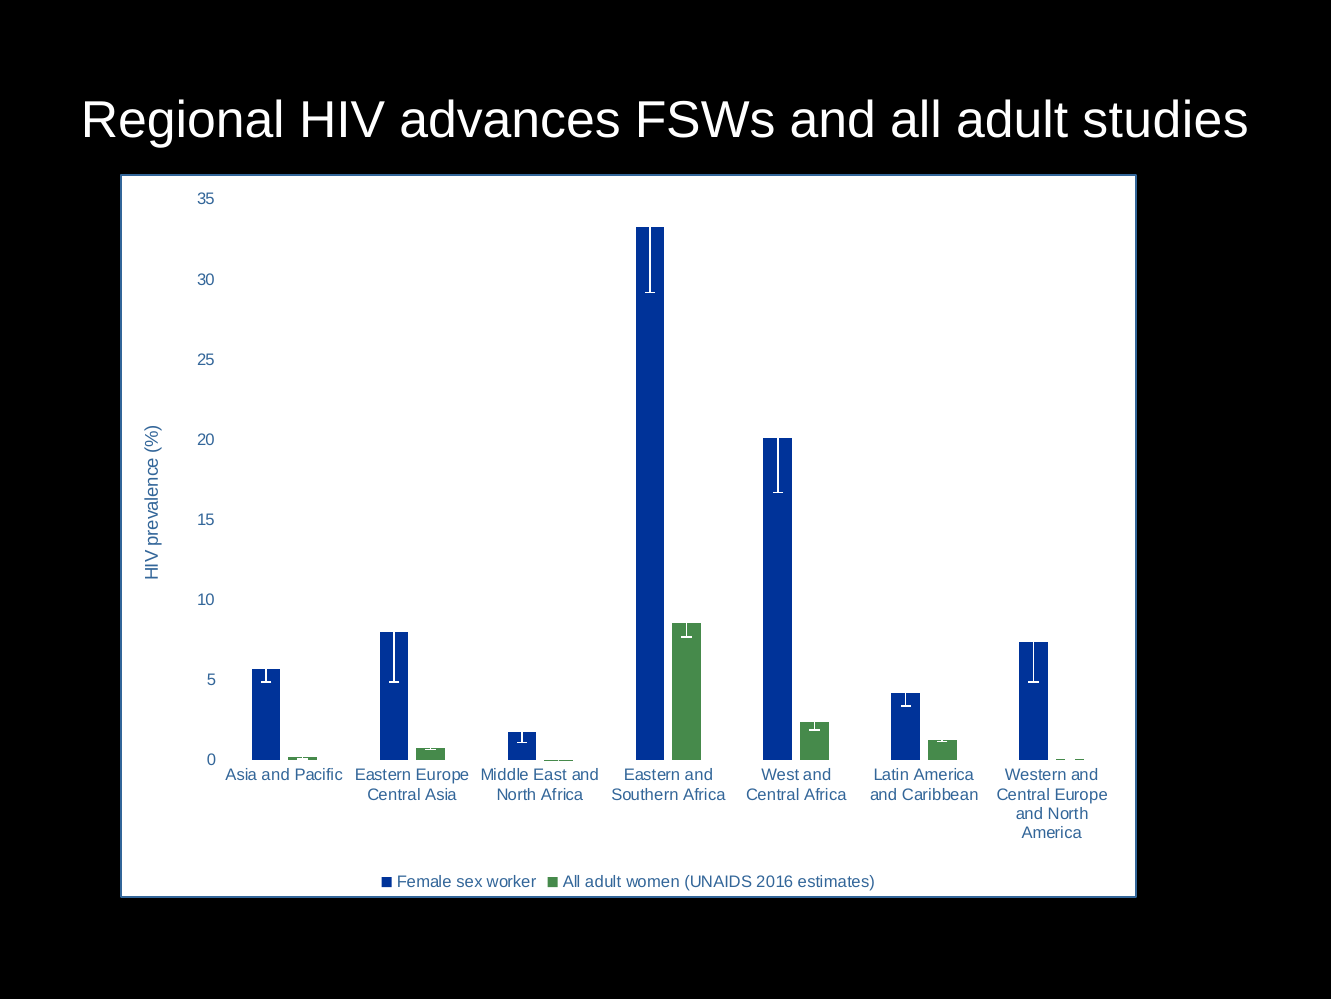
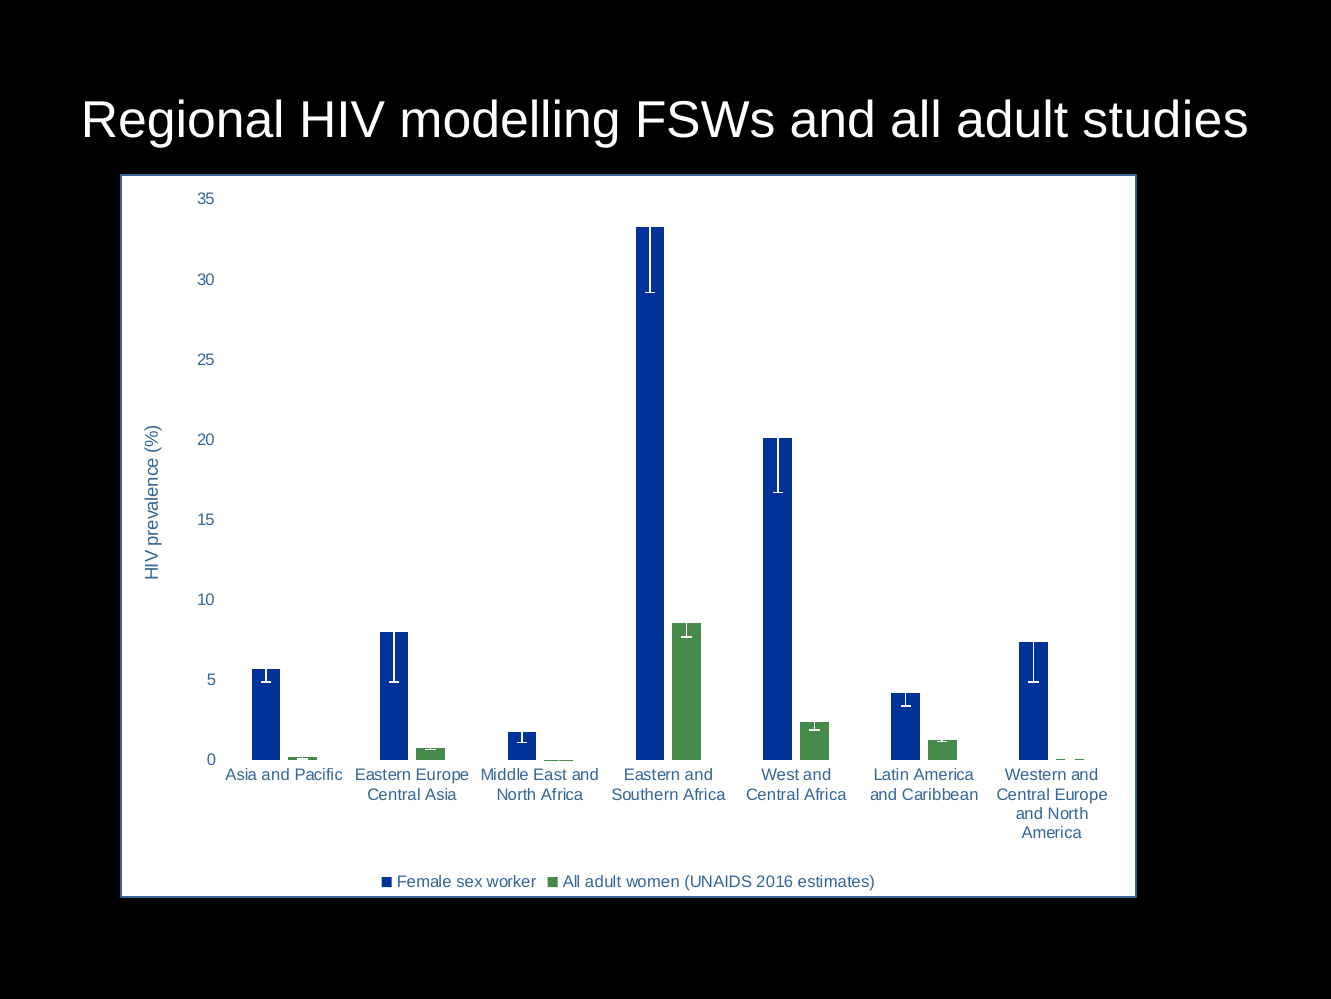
advances: advances -> modelling
